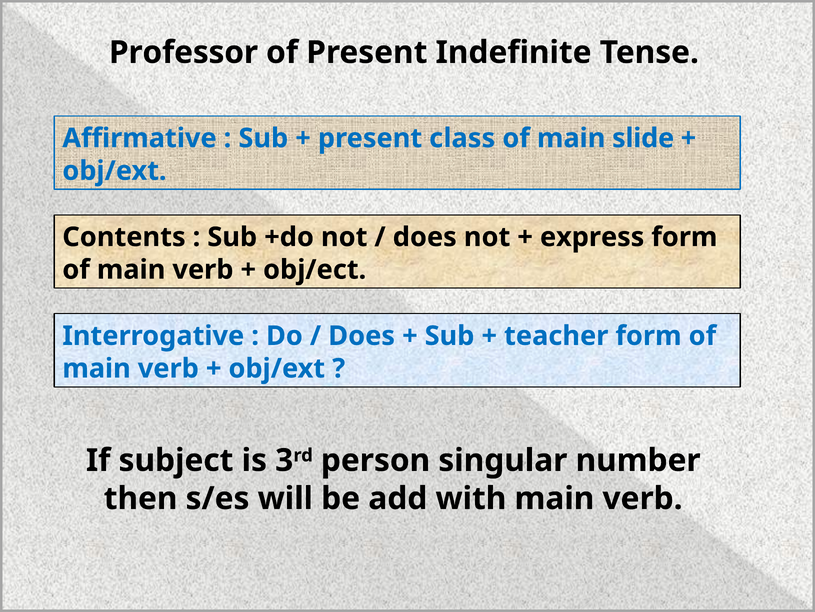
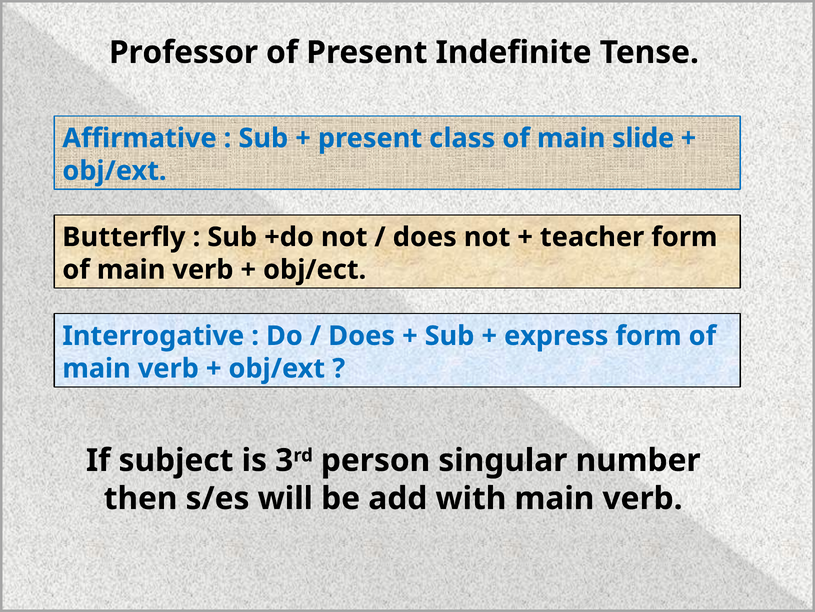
Contents: Contents -> Butterfly
express: express -> teacher
teacher: teacher -> express
